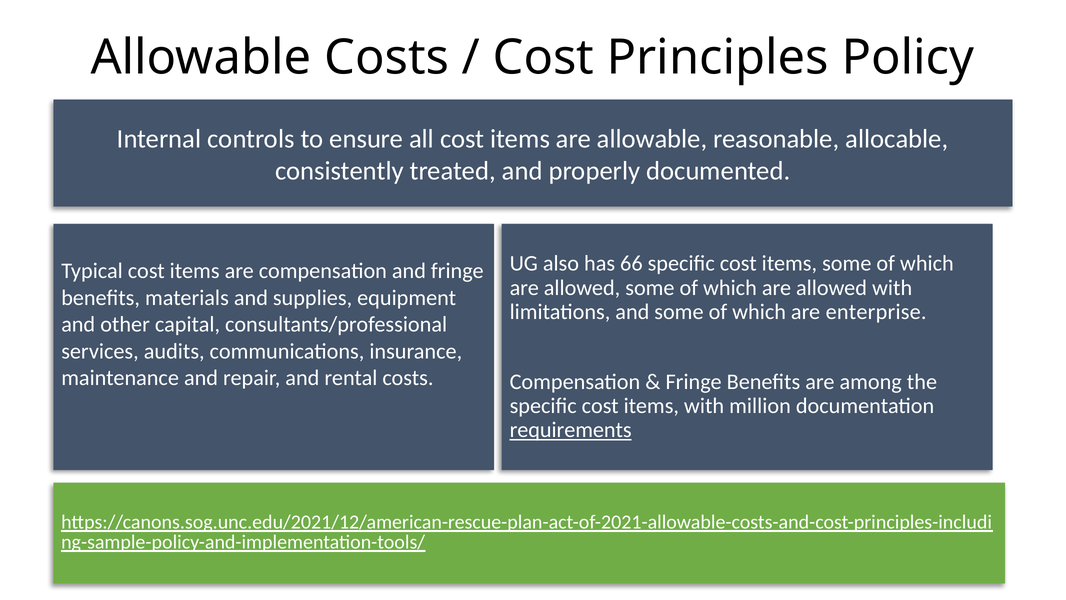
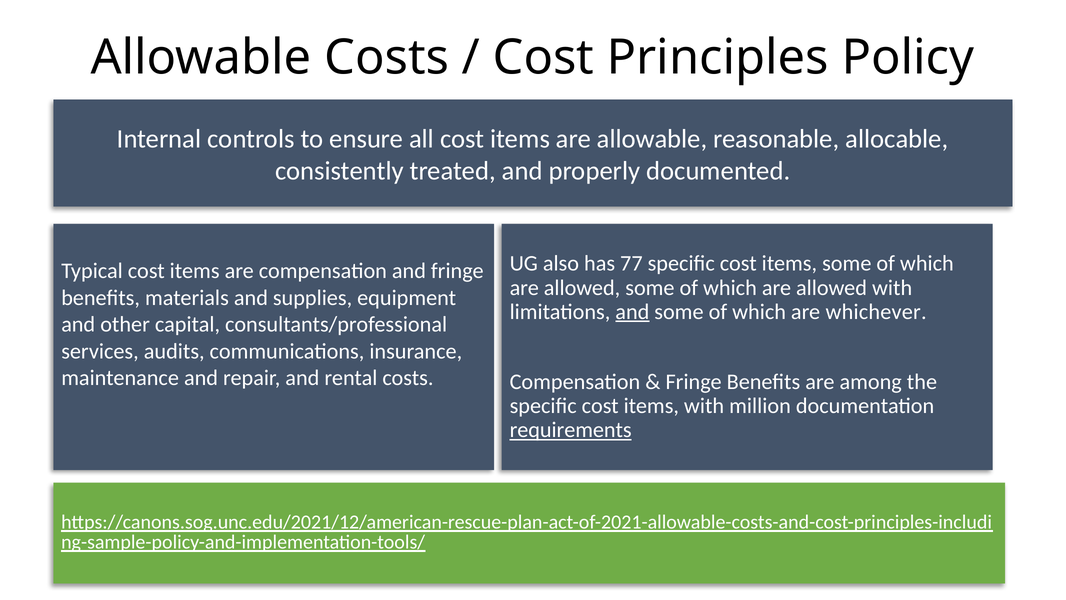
66: 66 -> 77
and at (632, 312) underline: none -> present
enterprise: enterprise -> whichever
